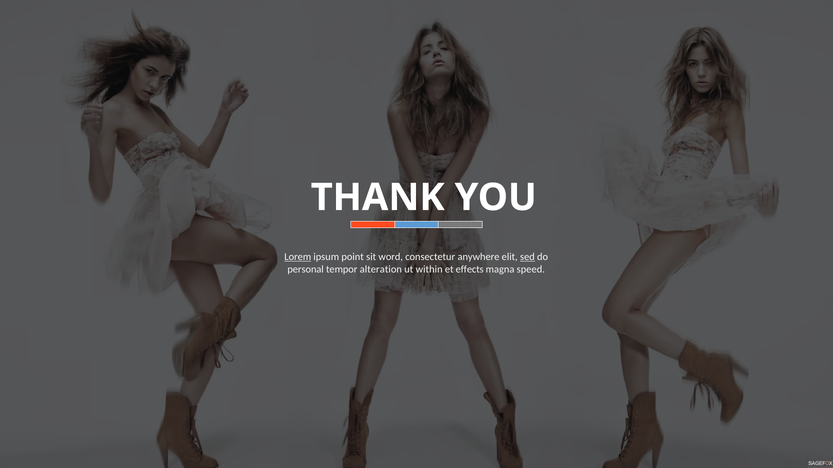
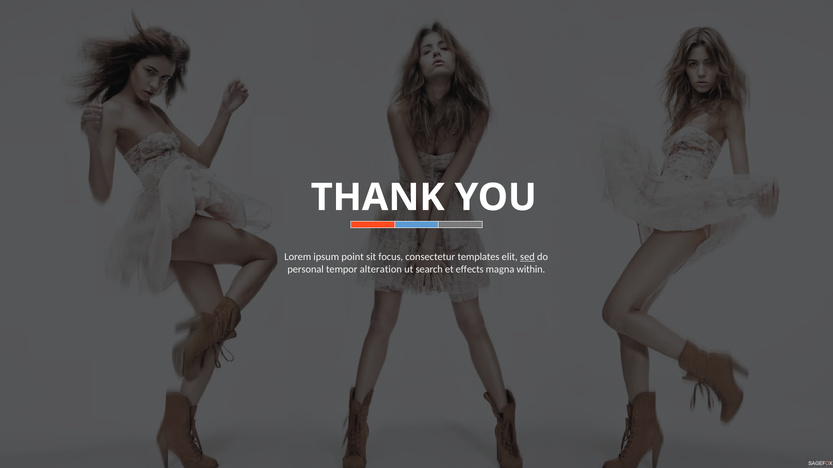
Lorem underline: present -> none
word: word -> focus
anywhere: anywhere -> templates
within: within -> search
speed: speed -> within
